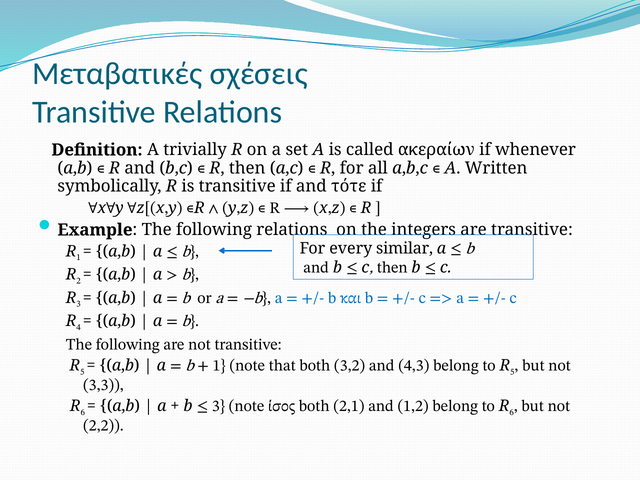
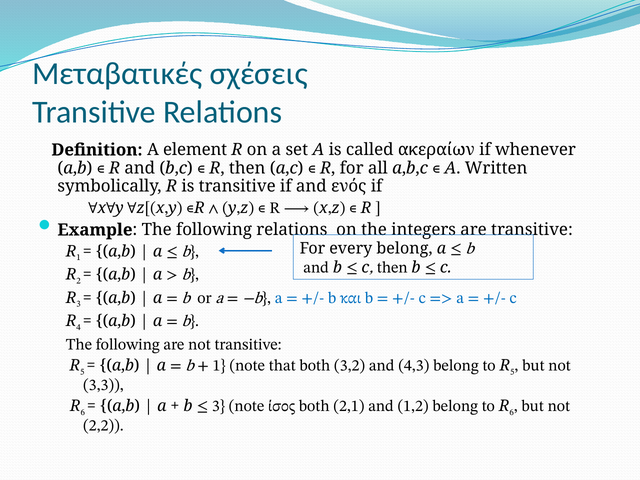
trivially: trivially -> element
τότε: τότε -> ενός
every similar: similar -> belong
